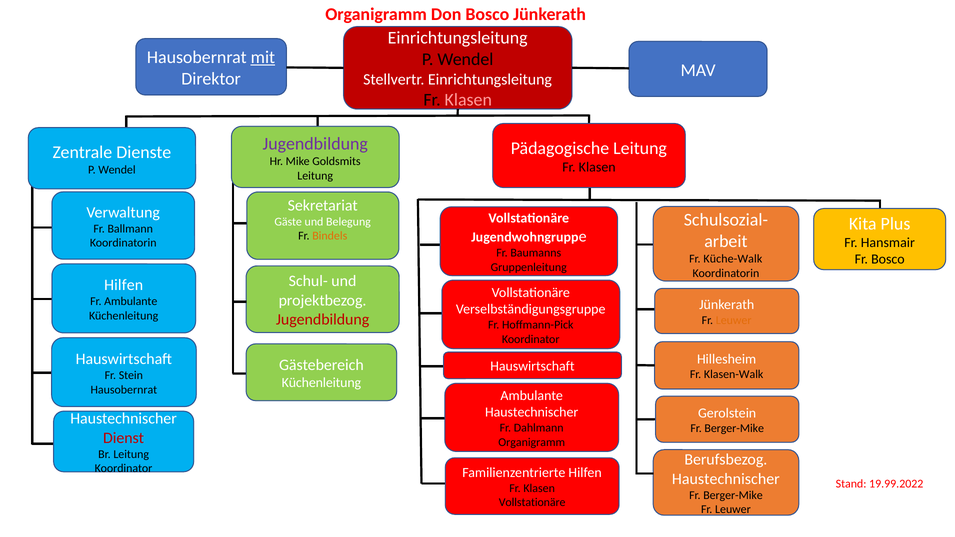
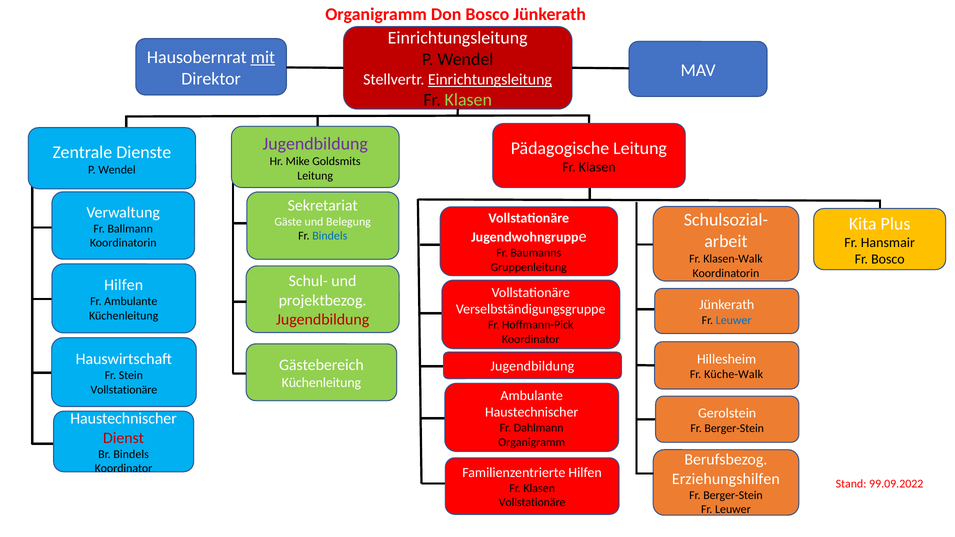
Einrichtungsleitung at (490, 80) underline: none -> present
Klasen at (468, 100) colour: pink -> light green
Bindels at (330, 236) colour: orange -> blue
Küche-Walk: Küche-Walk -> Klasen-Walk
Leuwer at (734, 320) colour: orange -> blue
Hauswirtschaft at (532, 366): Hauswirtschaft -> Jugendbildung
Klasen-Walk: Klasen-Walk -> Küche-Walk
Hausobernrat at (124, 390): Hausobernrat -> Vollstationäre
Berger-Mike at (734, 429): Berger-Mike -> Berger-Stein
Br Leitung: Leitung -> Bindels
Haustechnischer at (726, 479): Haustechnischer -> Erziehungshilfen
19.99.2022: 19.99.2022 -> 99.09.2022
Berger-Mike at (733, 495): Berger-Mike -> Berger-Stein
